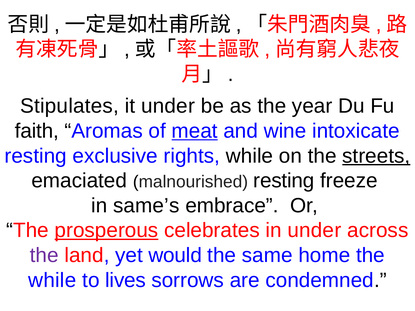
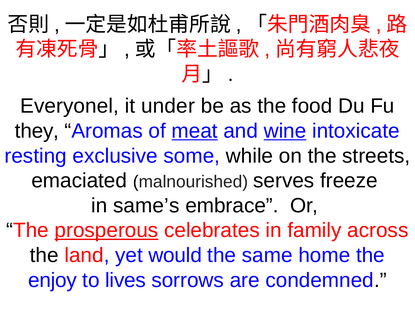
Stipulates: Stipulates -> Everyonel
year: year -> food
faith: faith -> they
wine underline: none -> present
rights: rights -> some
streets underline: present -> none
malnourished resting: resting -> serves
in under: under -> family
the at (44, 256) colour: purple -> black
while at (52, 280): while -> enjoy
